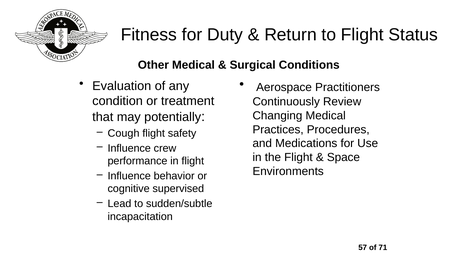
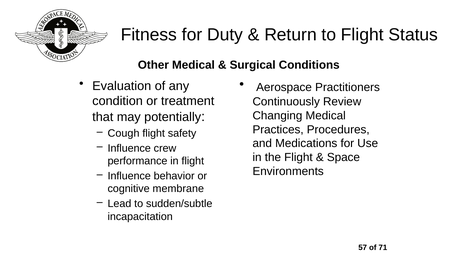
supervised: supervised -> membrane
